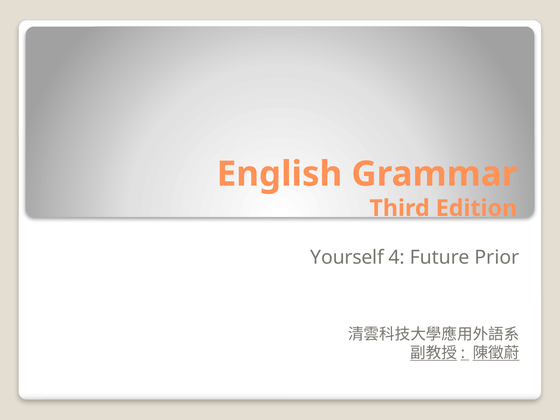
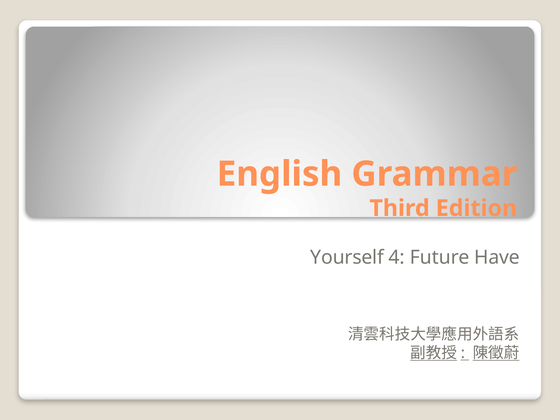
Prior: Prior -> Have
